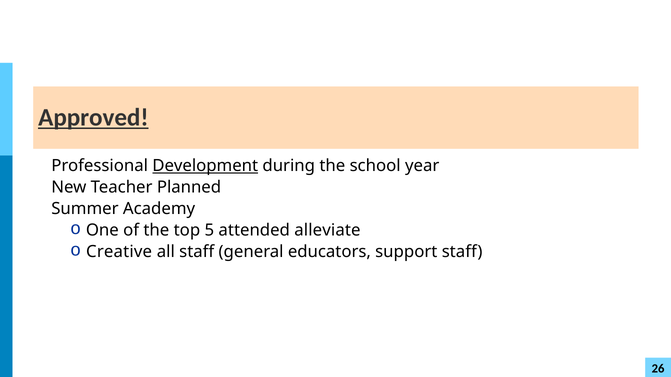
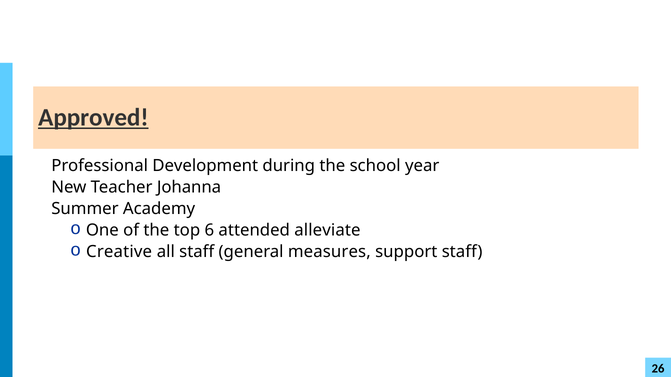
Development underline: present -> none
Planned: Planned -> Johanna
5: 5 -> 6
educators: educators -> measures
